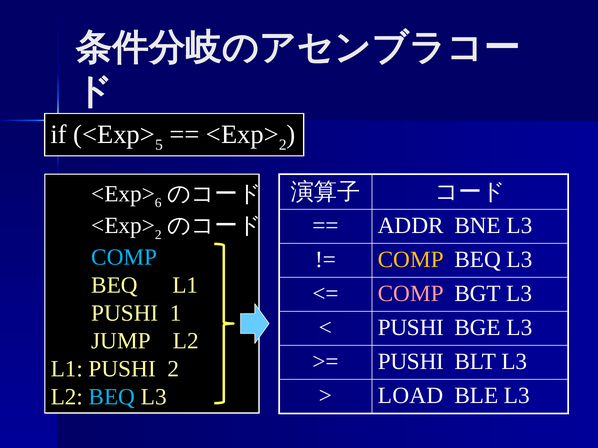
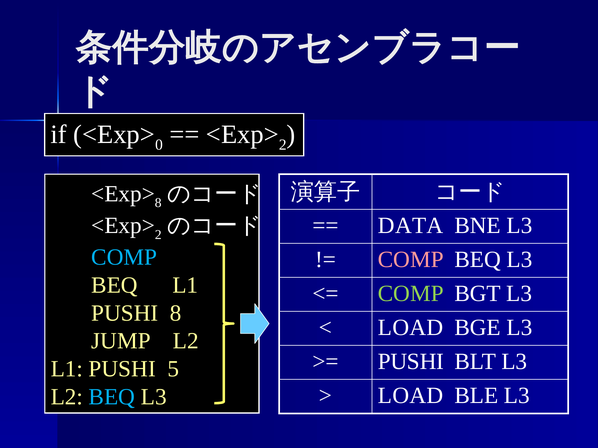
5: 5 -> 0
6 at (158, 203): 6 -> 8
ADDR: ADDR -> DATA
COMP at (411, 260) colour: yellow -> pink
COMP at (411, 294) colour: pink -> light green
PUSHI 1: 1 -> 8
PUSHI at (411, 328): PUSHI -> LOAD
PUSHI 2: 2 -> 5
